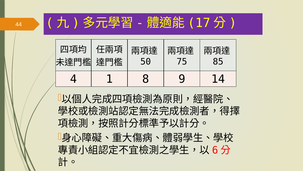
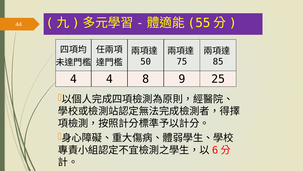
17: 17 -> 55
4 1: 1 -> 4
14: 14 -> 25
